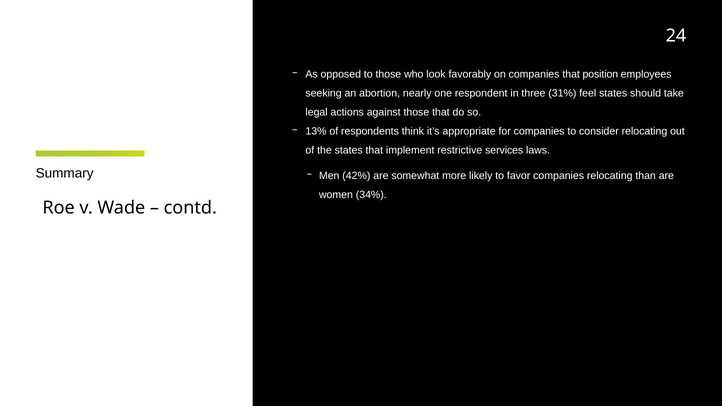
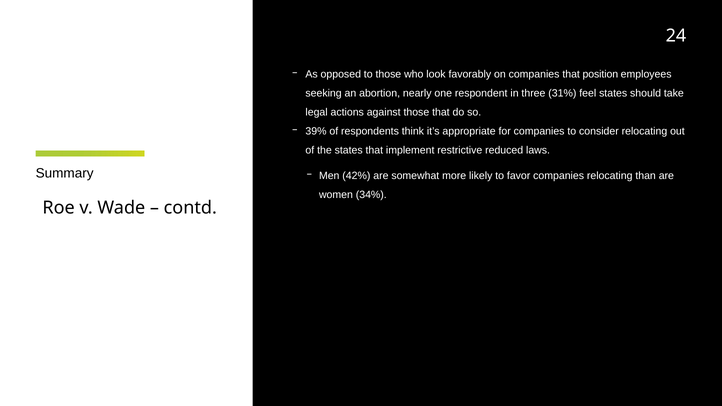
13%: 13% -> 39%
services: services -> reduced
